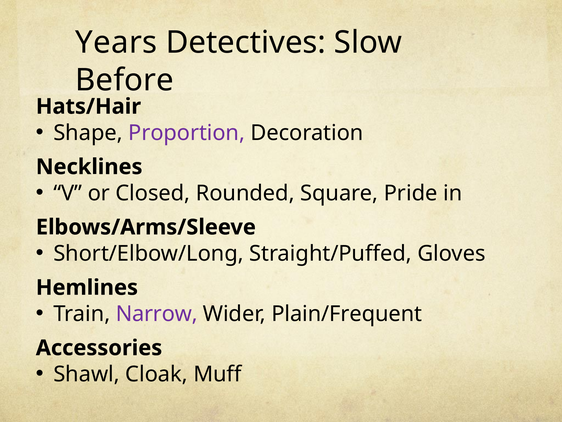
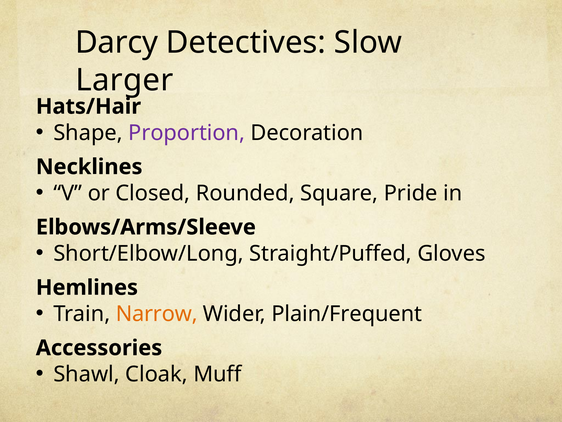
Years: Years -> Darcy
Before: Before -> Larger
Narrow colour: purple -> orange
